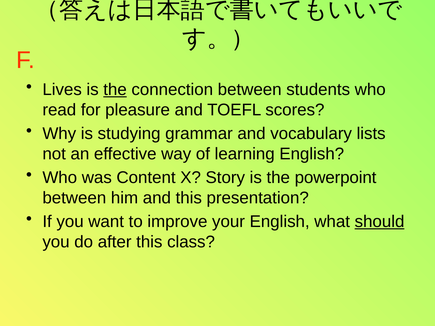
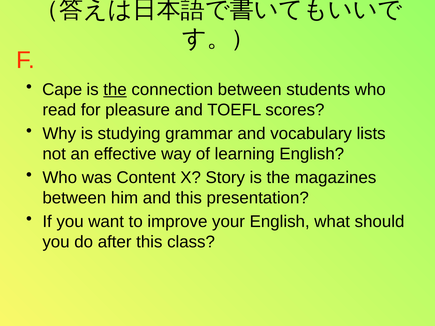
Lives: Lives -> Cape
powerpoint: powerpoint -> magazines
should underline: present -> none
